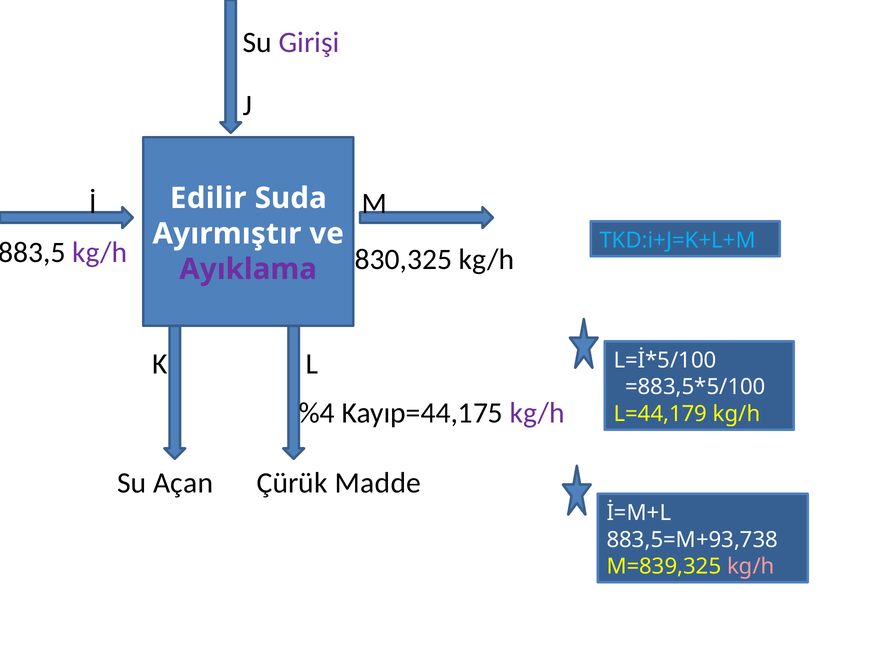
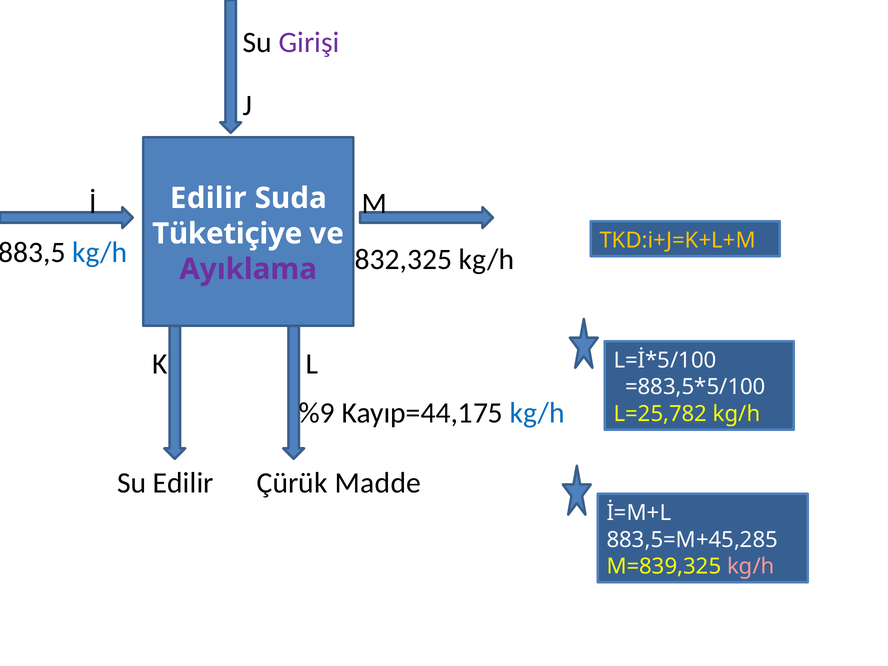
Ayırmıştır: Ayırmıştır -> Tüketiçiye
TKD:i+J=K+L+M colour: light blue -> yellow
kg/h at (100, 252) colour: purple -> blue
830,325: 830,325 -> 832,325
%4: %4 -> %9
kg/h at (537, 413) colour: purple -> blue
L=44,179: L=44,179 -> L=25,782
Su Açan: Açan -> Edilir
883,5=M+93,738: 883,5=M+93,738 -> 883,5=M+45,285
